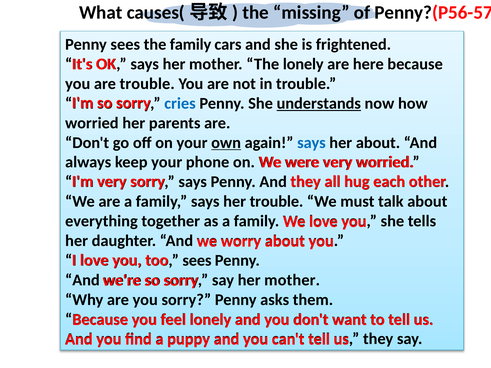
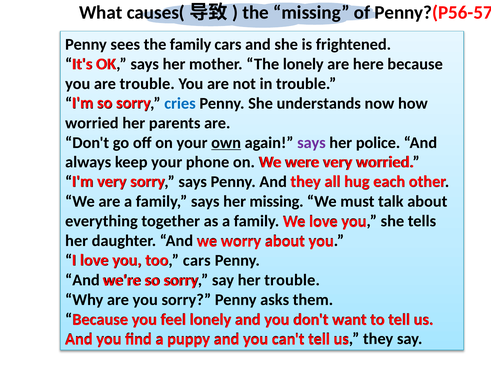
understands underline: present -> none
says at (311, 143) colour: blue -> purple
her about: about -> police
her trouble: trouble -> missing
sees at (197, 261): sees -> cars
say her mother: mother -> trouble
